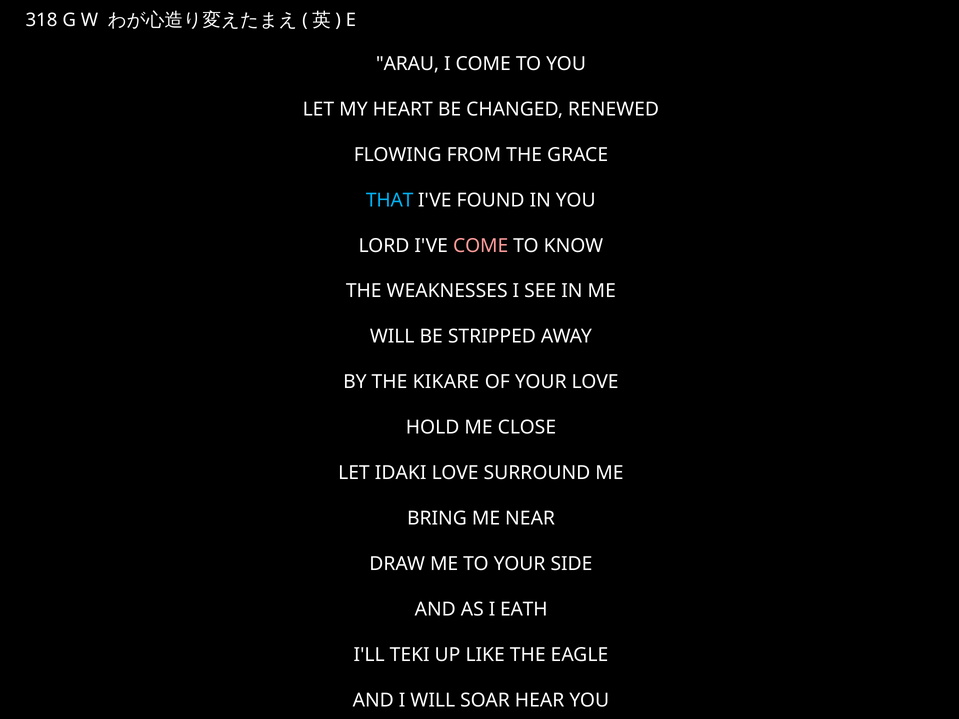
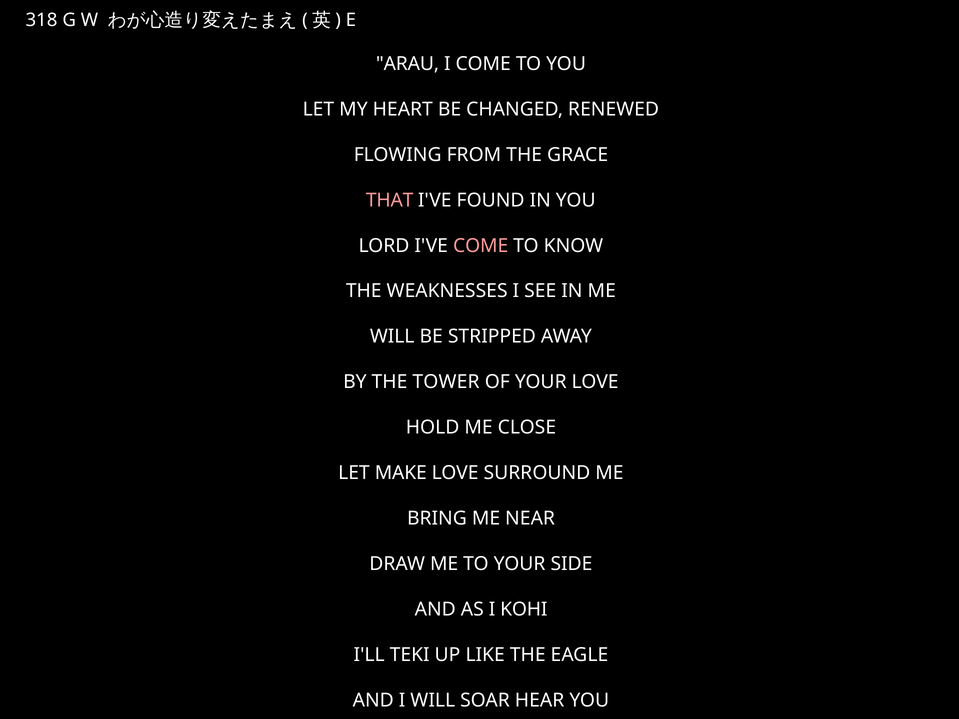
THAT colour: light blue -> pink
KIKARE: KIKARE -> TOWER
IDAKI: IDAKI -> MAKE
EATH: EATH -> KOHI
